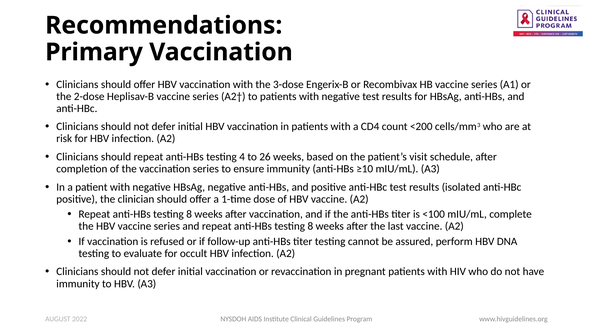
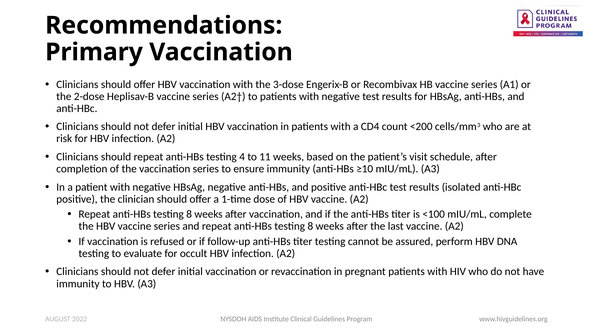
26: 26 -> 11
